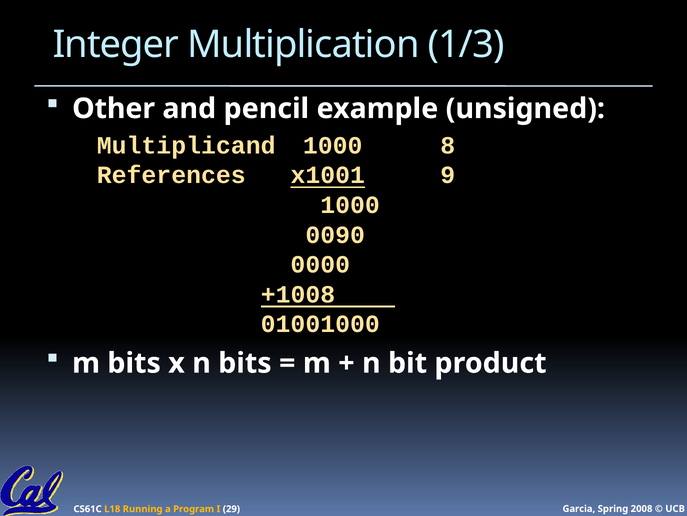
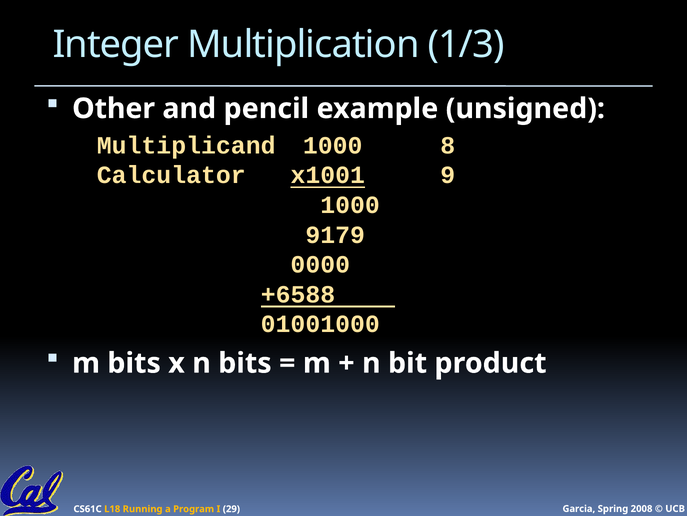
References: References -> Calculator
0090: 0090 -> 9179
+1008: +1008 -> +6588
